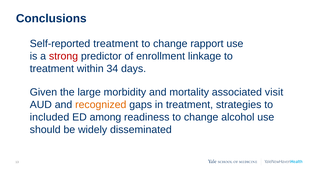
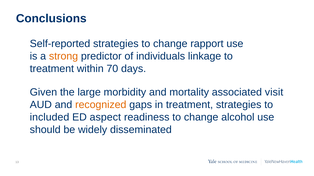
Self-reported treatment: treatment -> strategies
strong colour: red -> orange
enrollment: enrollment -> individuals
34: 34 -> 70
among: among -> aspect
